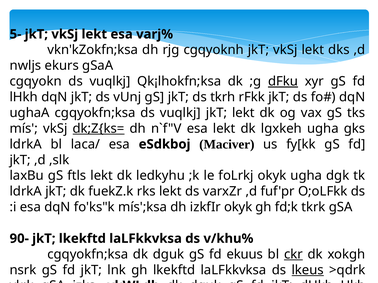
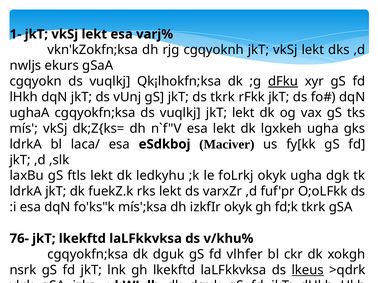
5-: 5- -> 1-
ds tkrh: tkrh -> tkrk
dk;Z{ks= underline: present -> none
90-: 90- -> 76-
ekuus: ekuus -> vlhfer
ckr underline: present -> none
